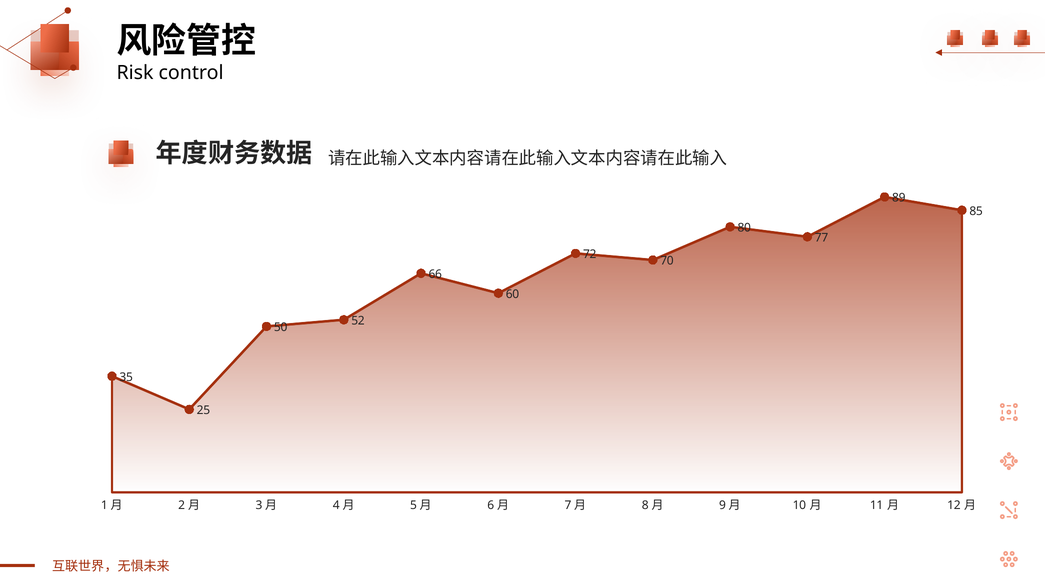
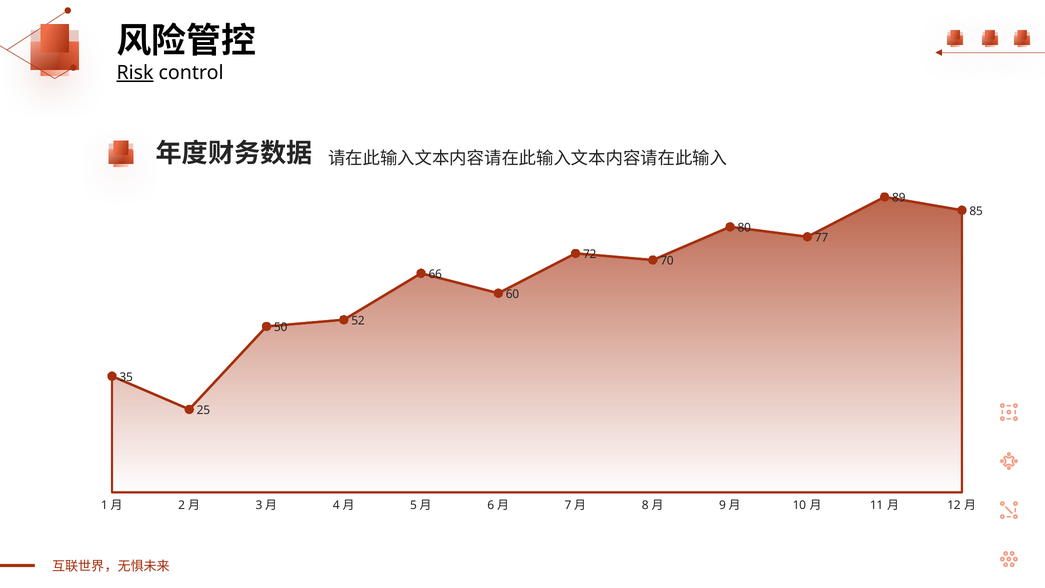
Risk underline: none -> present
